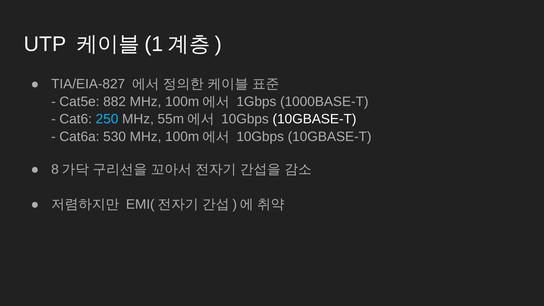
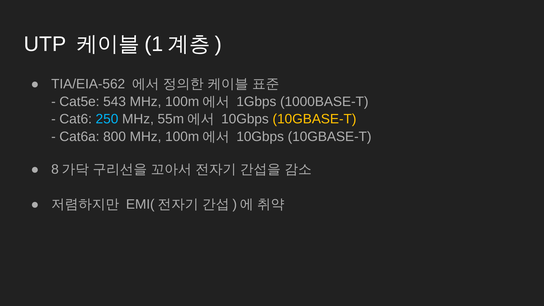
TIA/EIA-827: TIA/EIA-827 -> TIA/EIA-562
882: 882 -> 543
10GBASE-T at (314, 119) colour: white -> yellow
530: 530 -> 800
